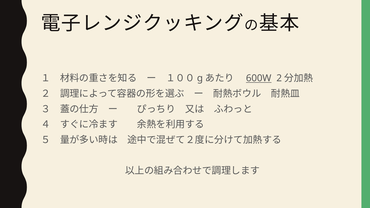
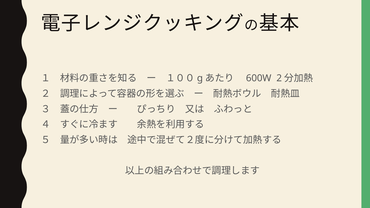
600W underline: present -> none
